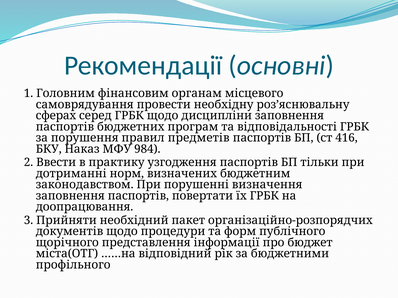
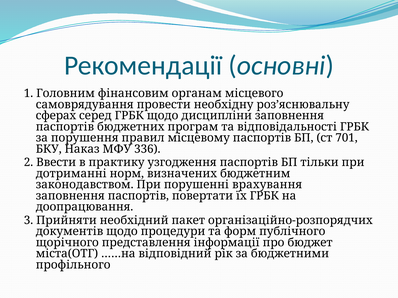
предметів: предметів -> місцевому
416: 416 -> 701
984: 984 -> 336
визначення: визначення -> врахування
